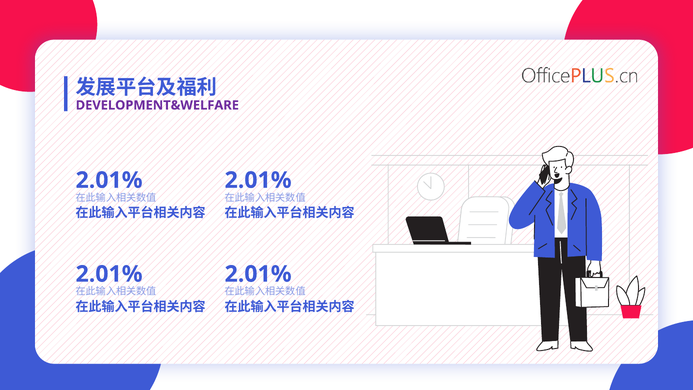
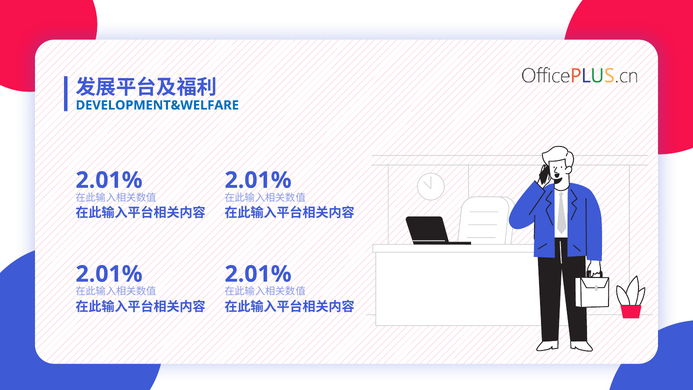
DEVELOPMENT&WELFARE colour: purple -> blue
